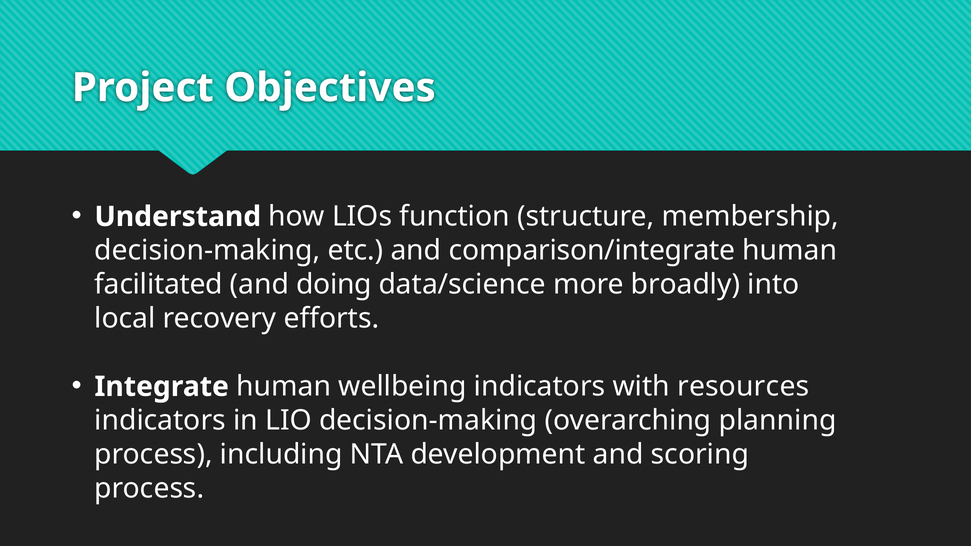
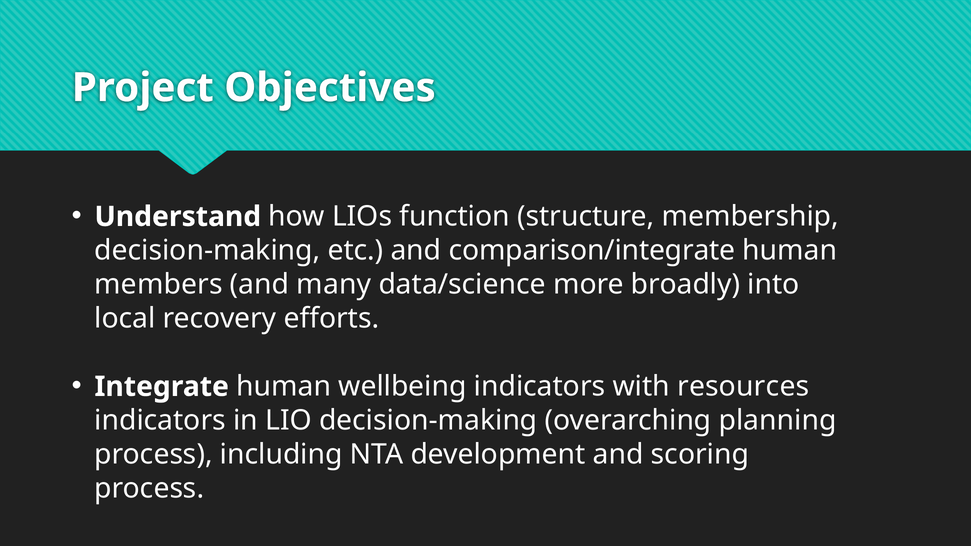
facilitated: facilitated -> members
doing: doing -> many
